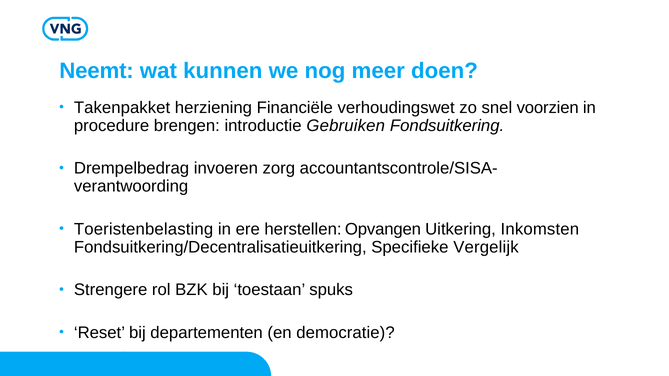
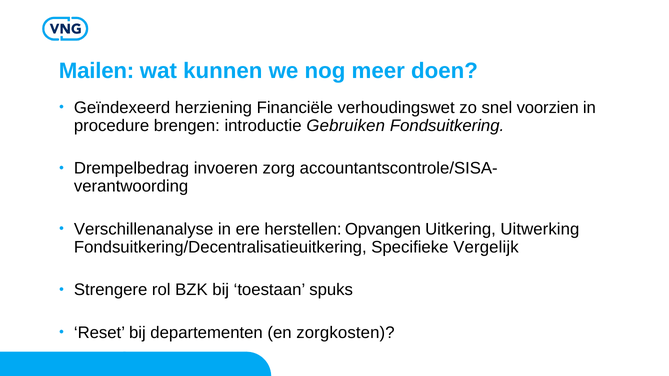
Neemt: Neemt -> Mailen
Takenpakket: Takenpakket -> Geïndexeerd
Toeristenbelasting: Toeristenbelasting -> Verschillenanalyse
Inkomsten: Inkomsten -> Uitwerking
democratie: democratie -> zorgkosten
